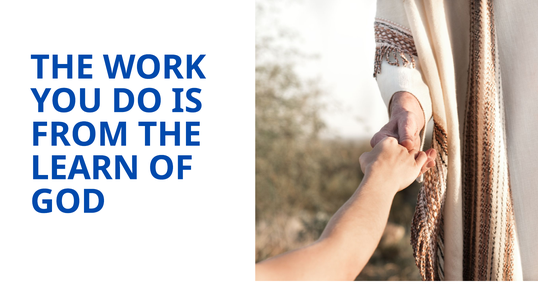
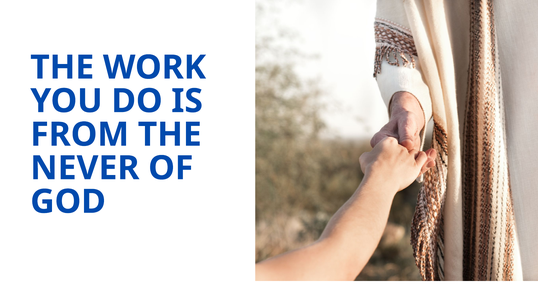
LEARN: LEARN -> NEVER
